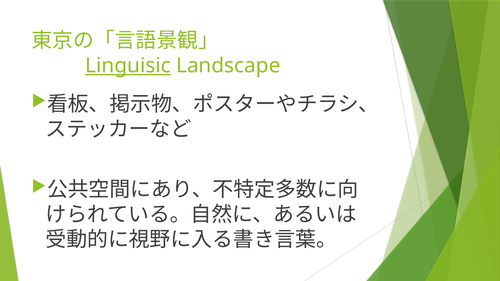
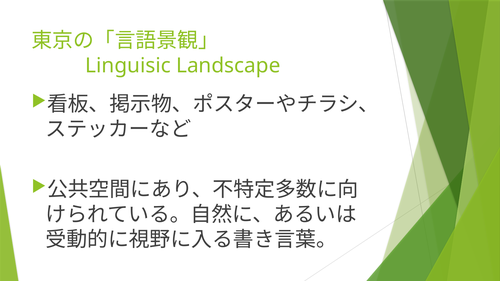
Linguisic underline: present -> none
